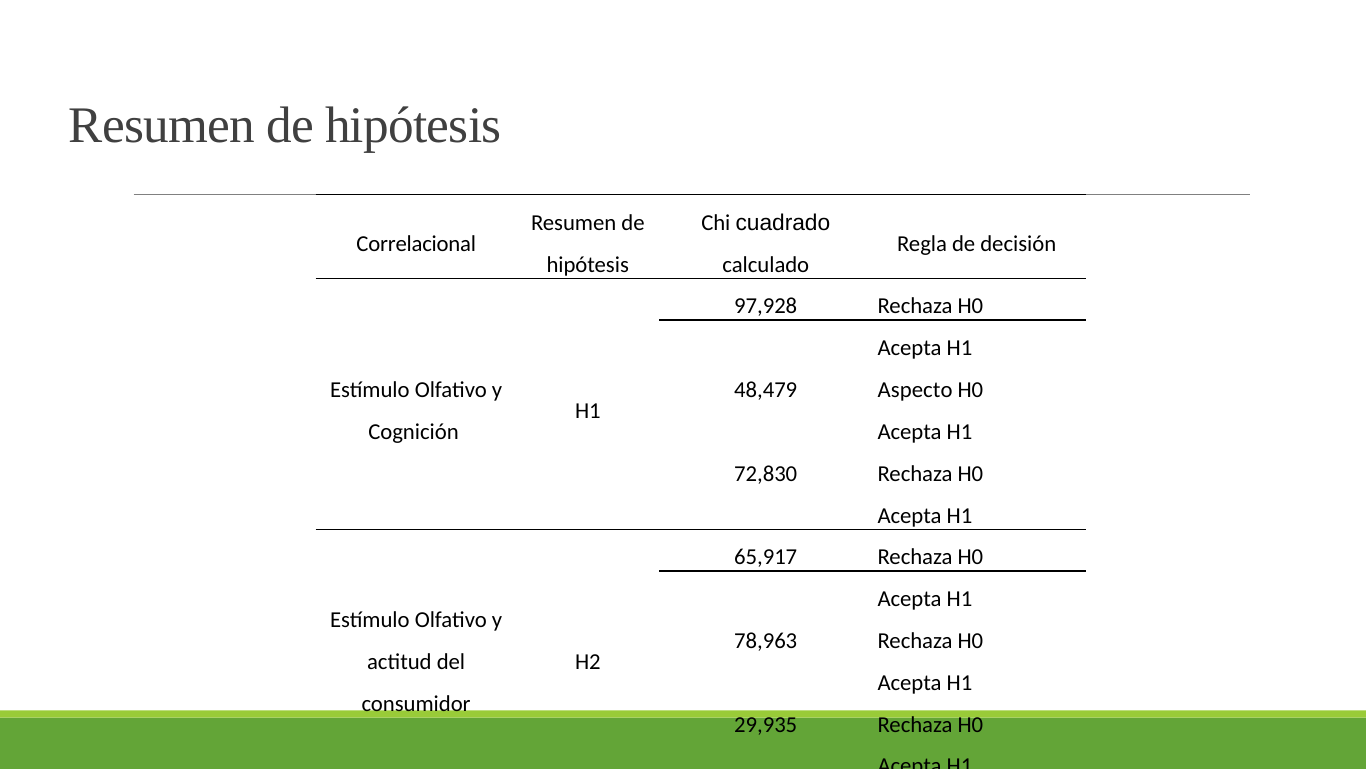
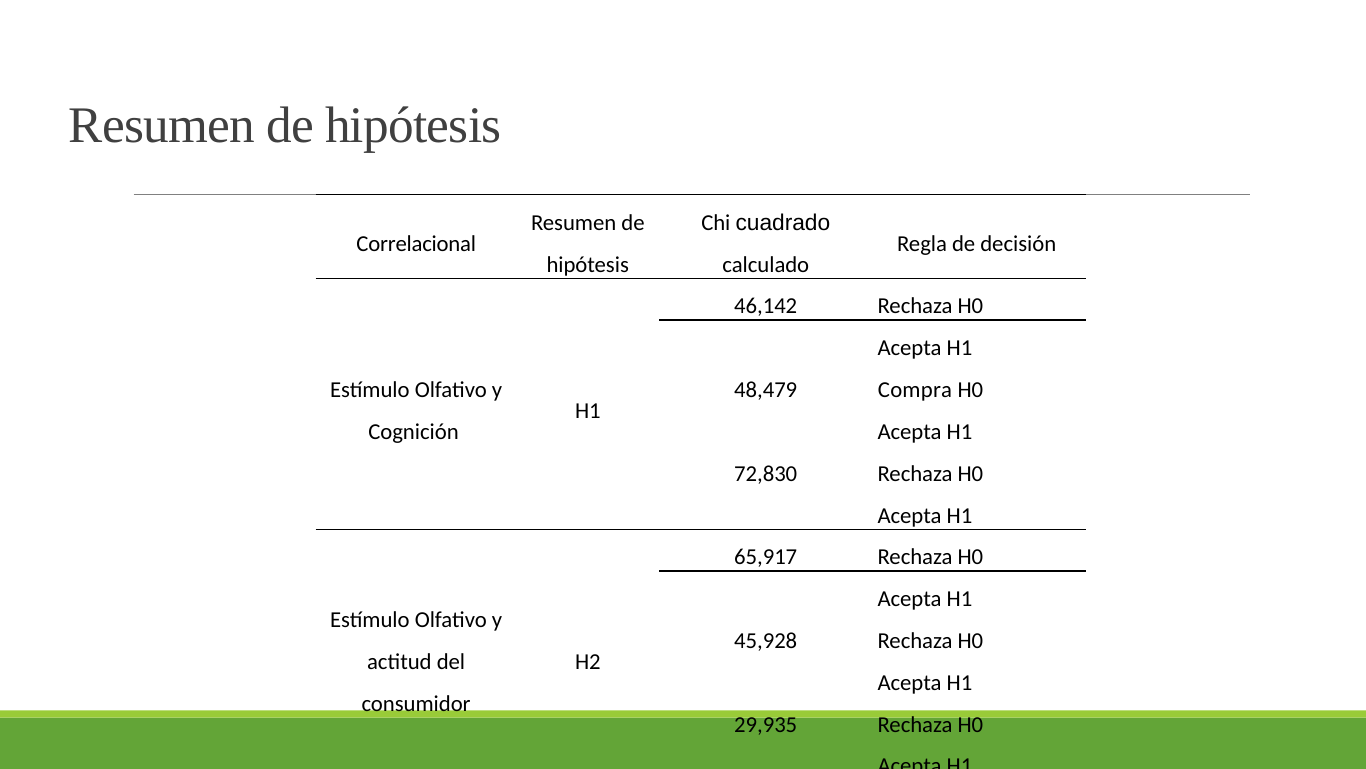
97,928: 97,928 -> 46,142
Aspecto: Aspecto -> Compra
78,963: 78,963 -> 45,928
